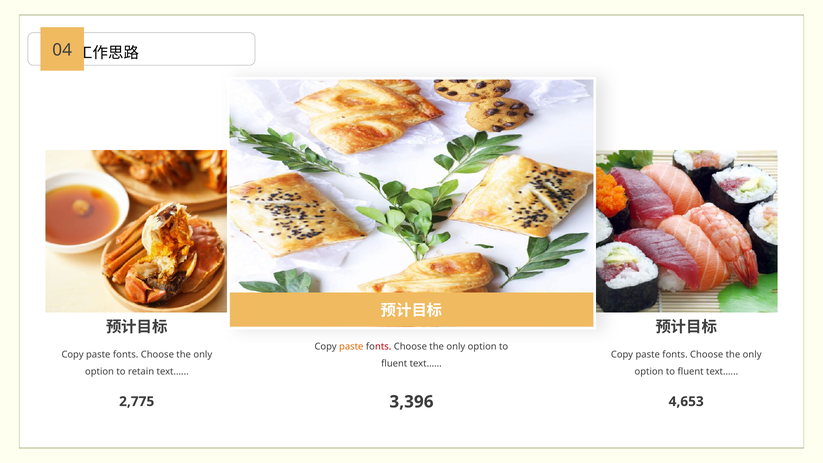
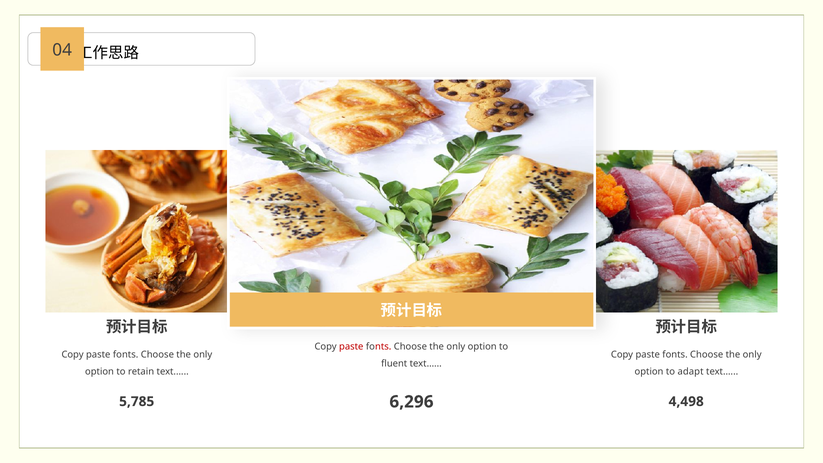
paste at (351, 347) colour: orange -> red
fluent at (691, 371): fluent -> adapt
3,396: 3,396 -> 6,296
2,775: 2,775 -> 5,785
4,653: 4,653 -> 4,498
